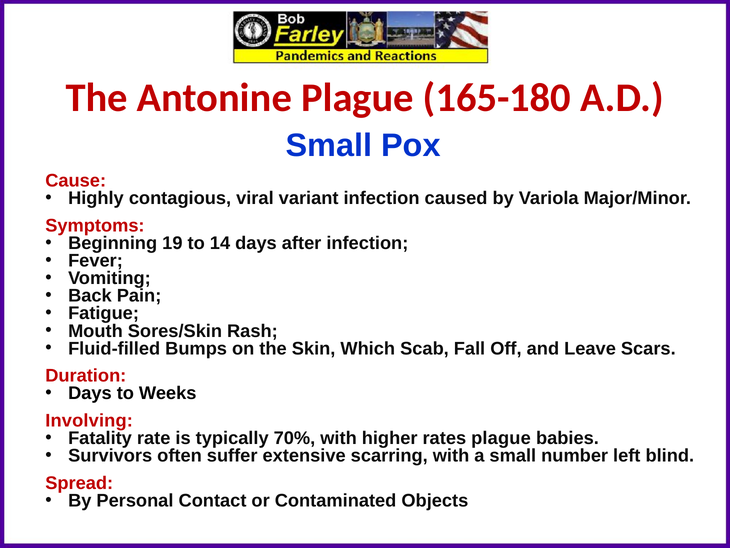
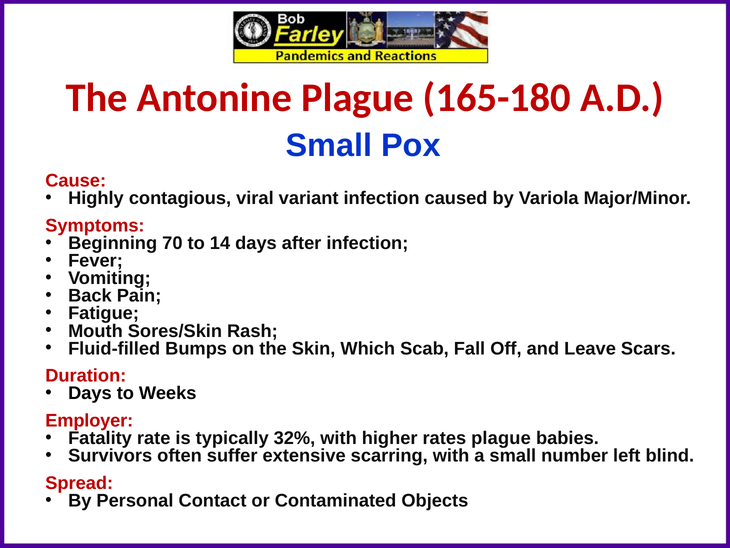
19: 19 -> 70
Involving: Involving -> Employer
70%: 70% -> 32%
